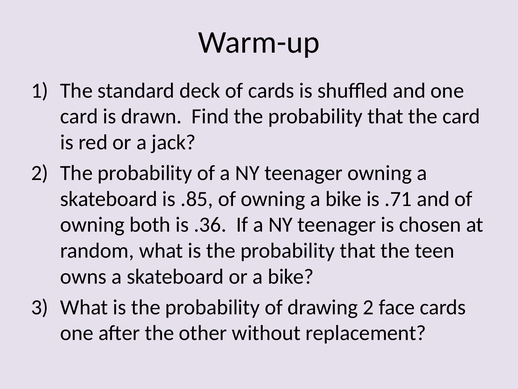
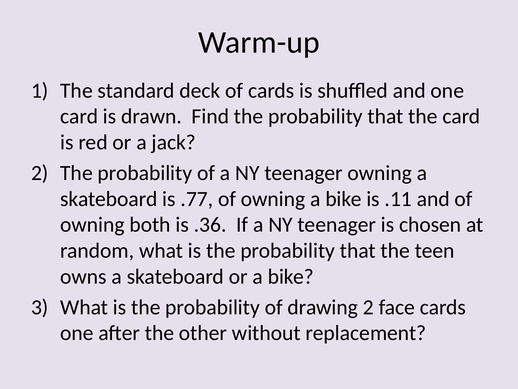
.85: .85 -> .77
.71: .71 -> .11
